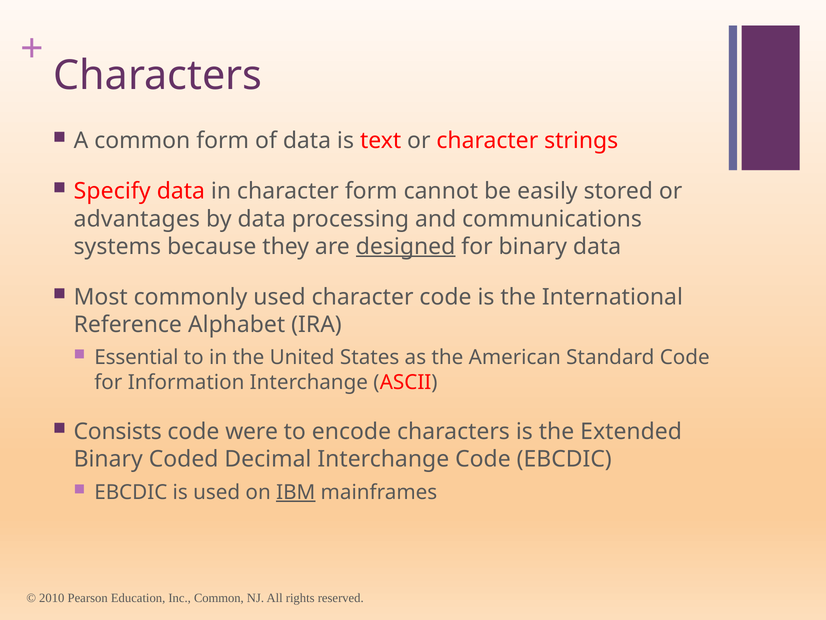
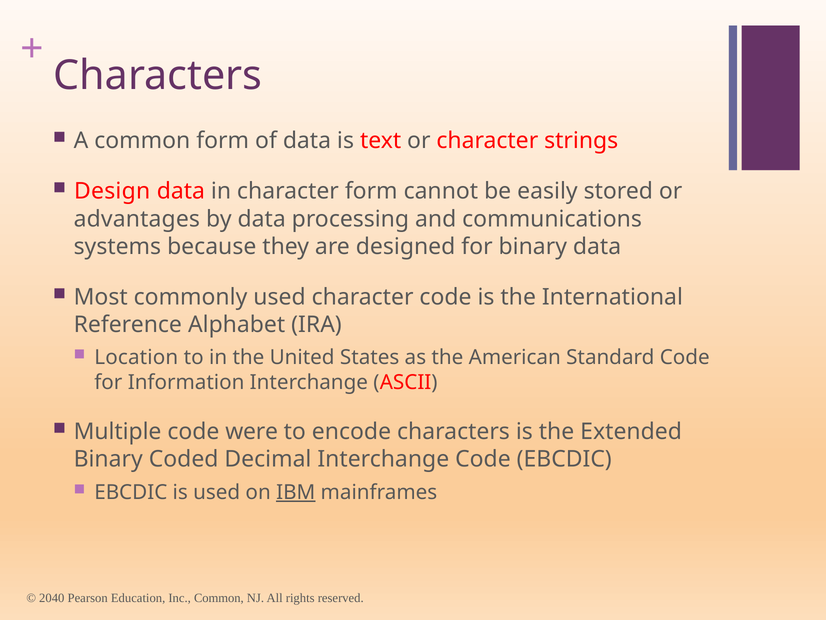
Specify: Specify -> Design
designed underline: present -> none
Essential: Essential -> Location
Consists: Consists -> Multiple
2010: 2010 -> 2040
